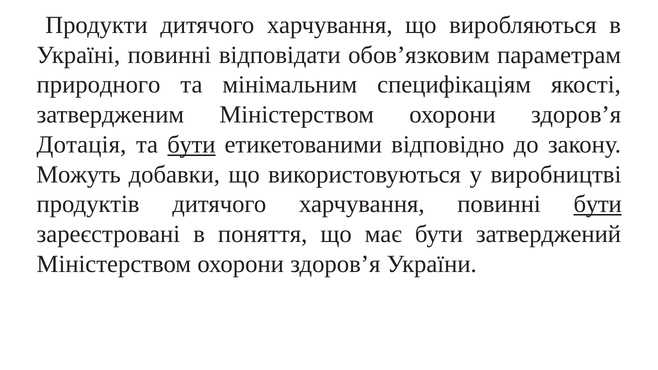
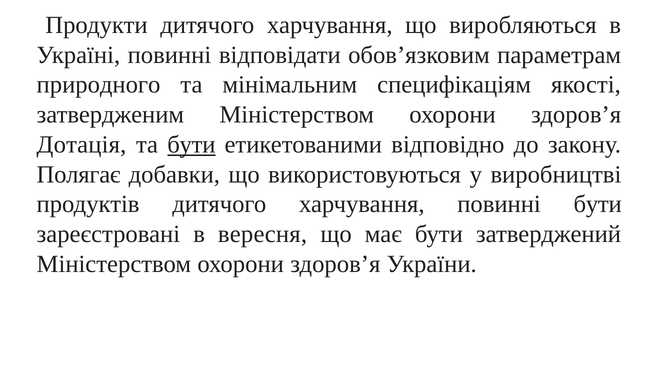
Можуть: Можуть -> Полягає
бути at (598, 204) underline: present -> none
поняття: поняття -> вересня
